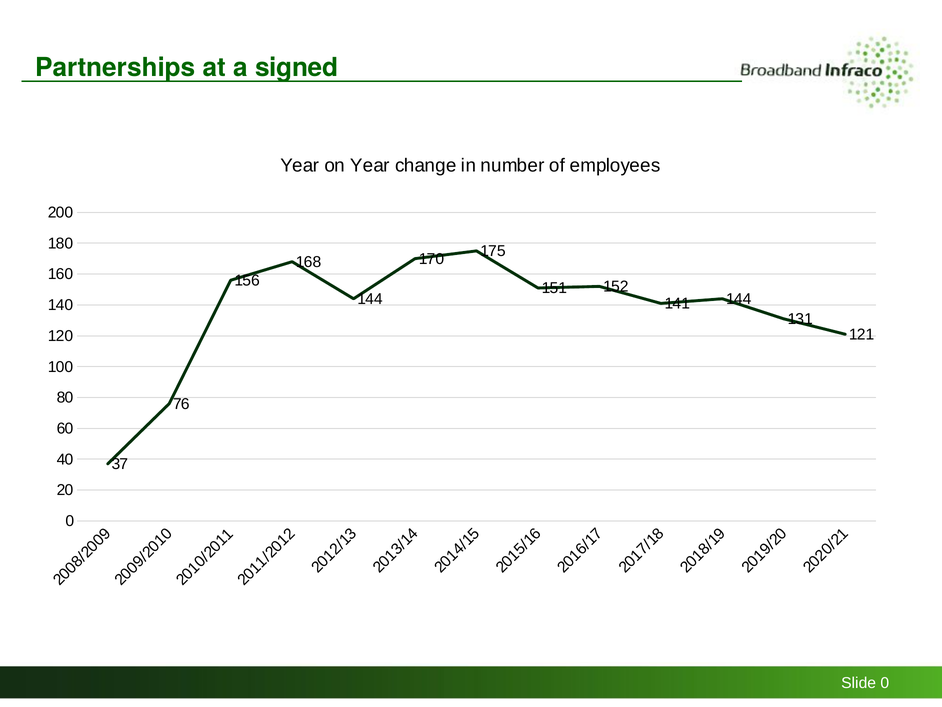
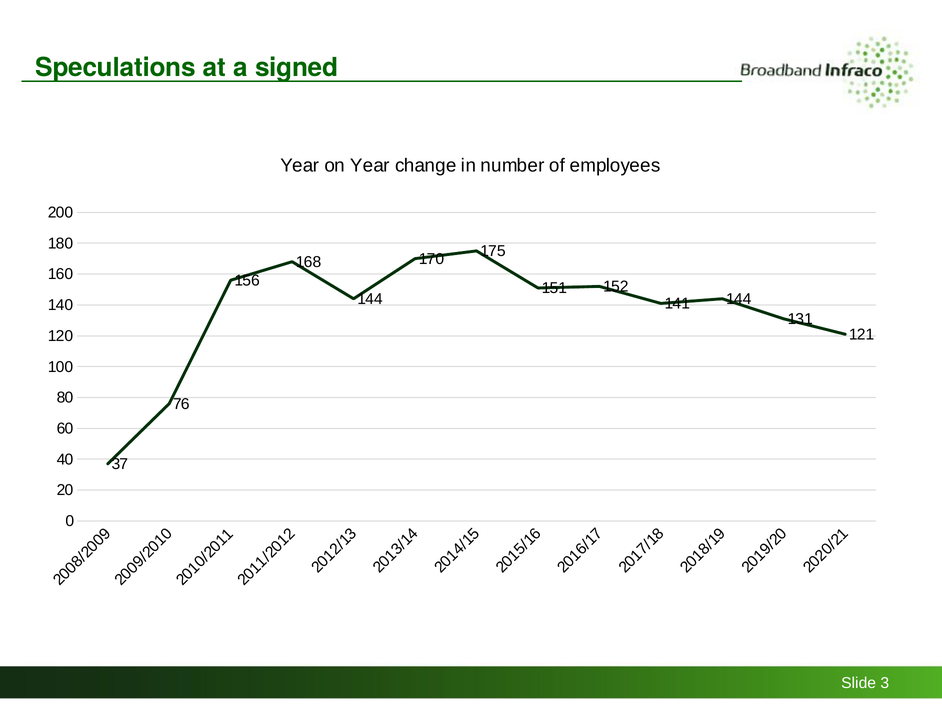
Partnerships: Partnerships -> Speculations
Slide 0: 0 -> 3
